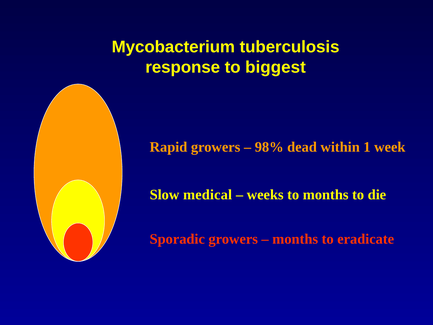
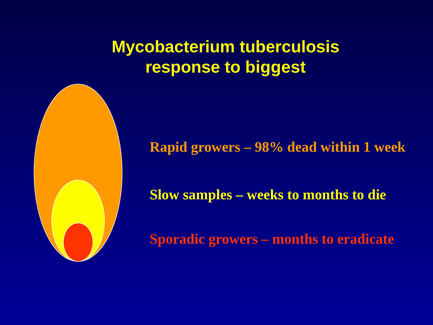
medical: medical -> samples
